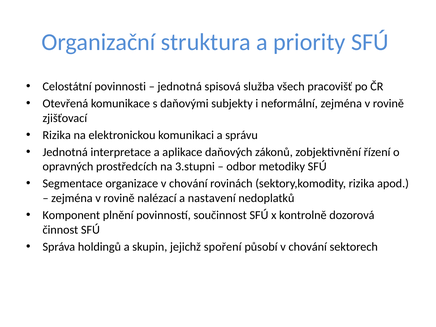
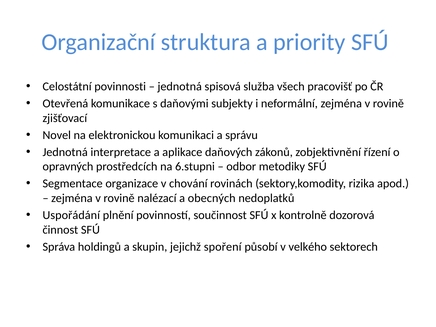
Rizika at (57, 135): Rizika -> Novel
3.stupni: 3.stupni -> 6.stupni
nastavení: nastavení -> obecných
Komponent: Komponent -> Uspořádání
působí v chování: chování -> velkého
